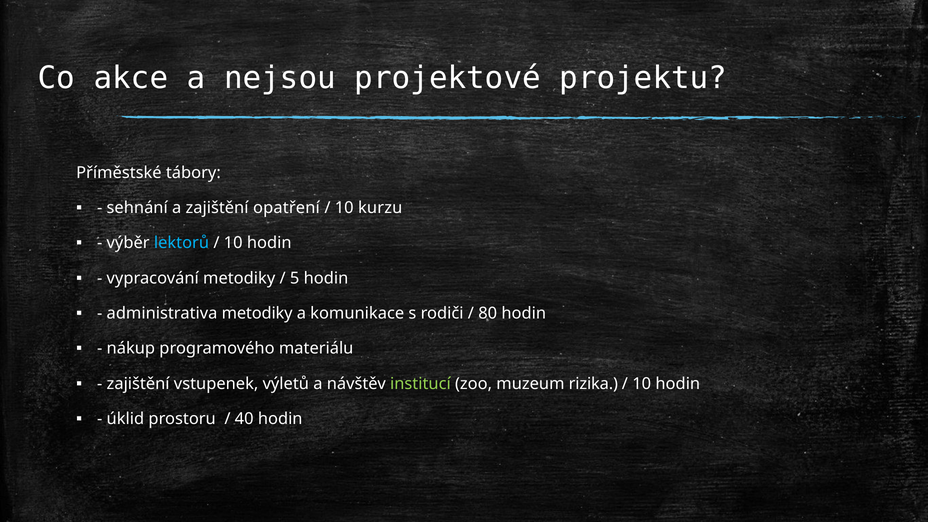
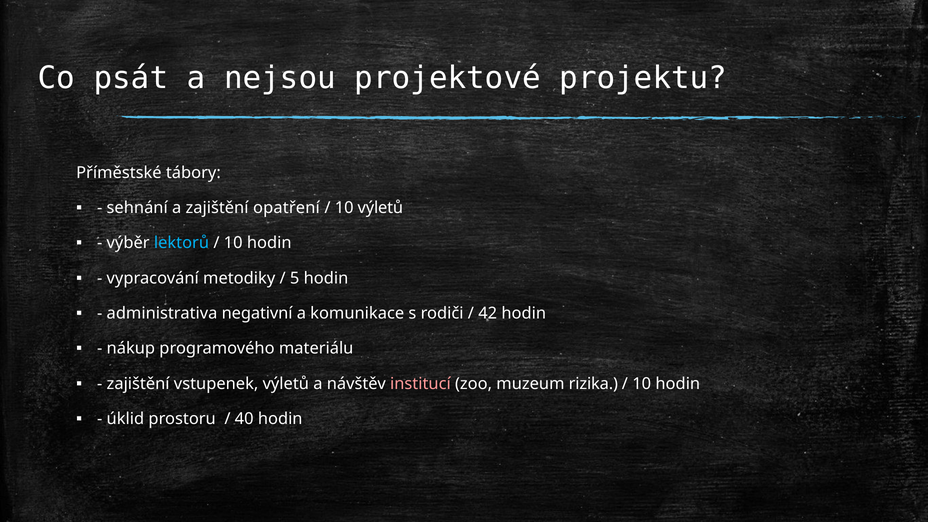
akce: akce -> psát
10 kurzu: kurzu -> výletů
administrativa metodiky: metodiky -> negativní
80: 80 -> 42
institucí colour: light green -> pink
